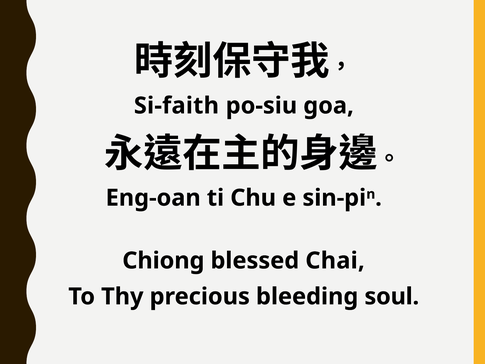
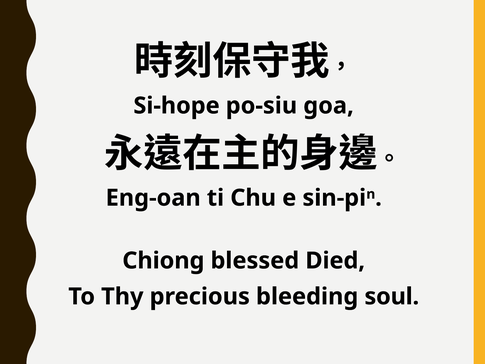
Si-faith: Si-faith -> Si-hope
Chai: Chai -> Died
